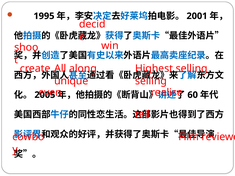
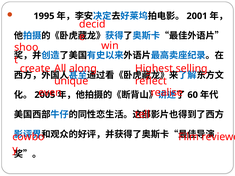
selling at (151, 81): selling -> reflect
